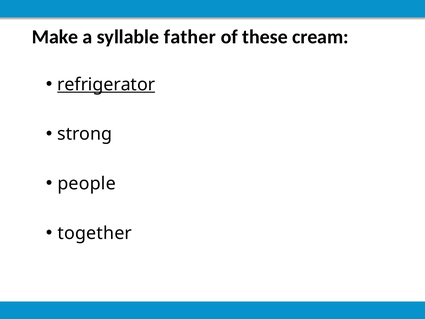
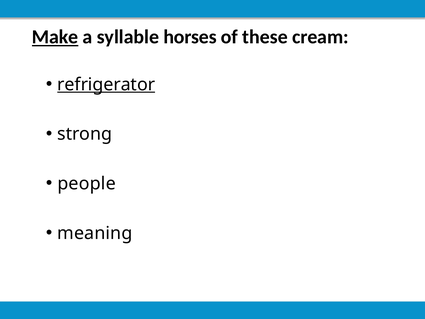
Make underline: none -> present
father: father -> horses
together: together -> meaning
